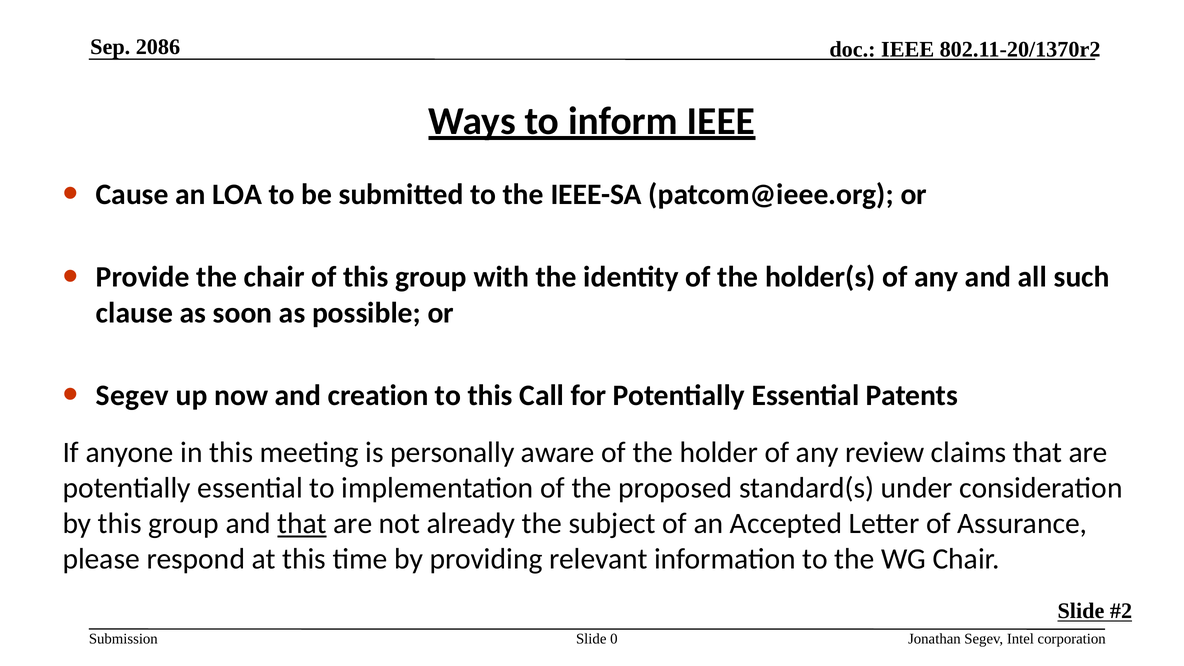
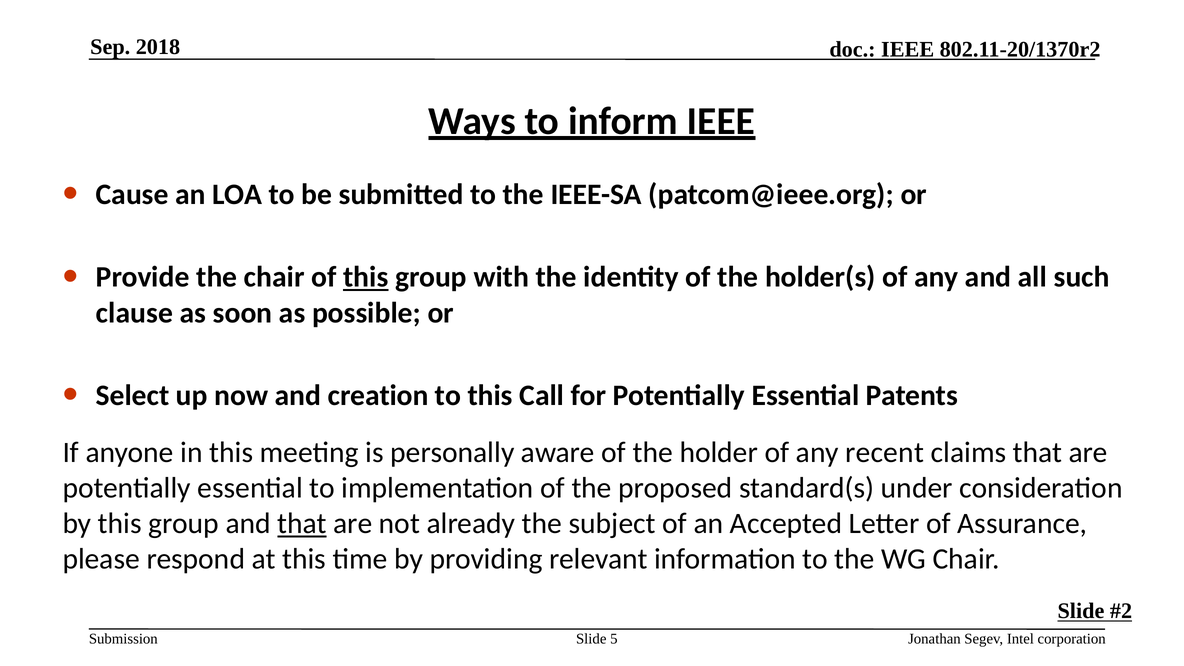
2086: 2086 -> 2018
this at (366, 277) underline: none -> present
Segev at (132, 396): Segev -> Select
review: review -> recent
0: 0 -> 5
